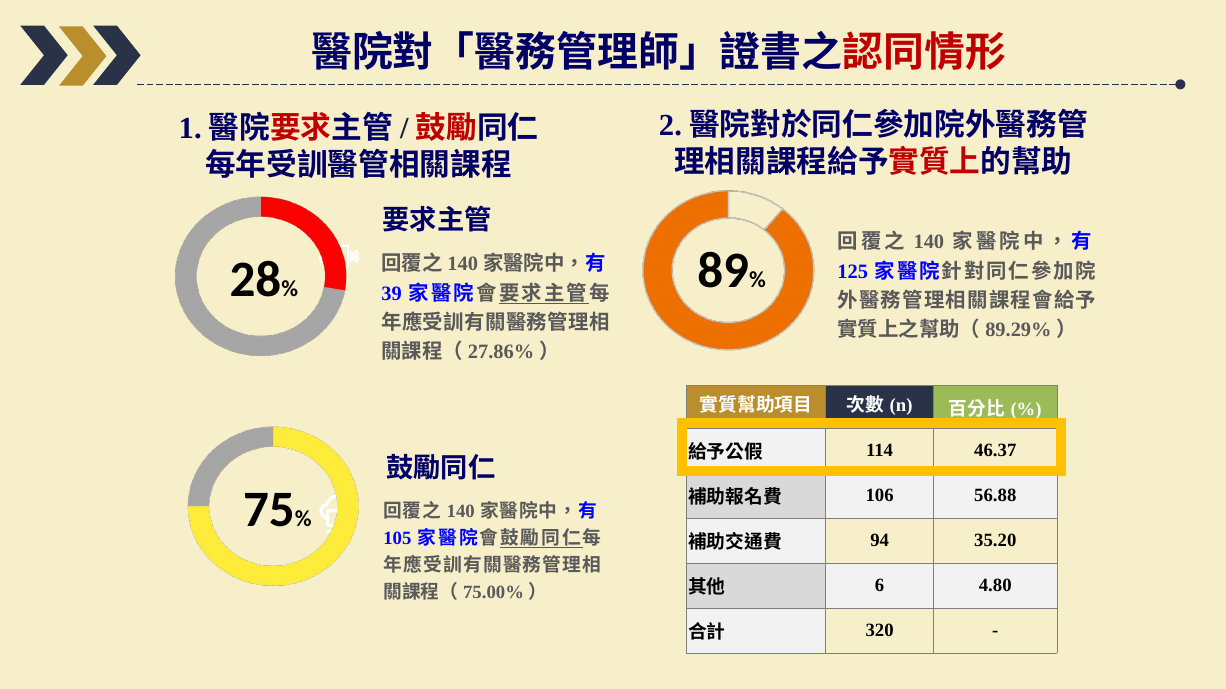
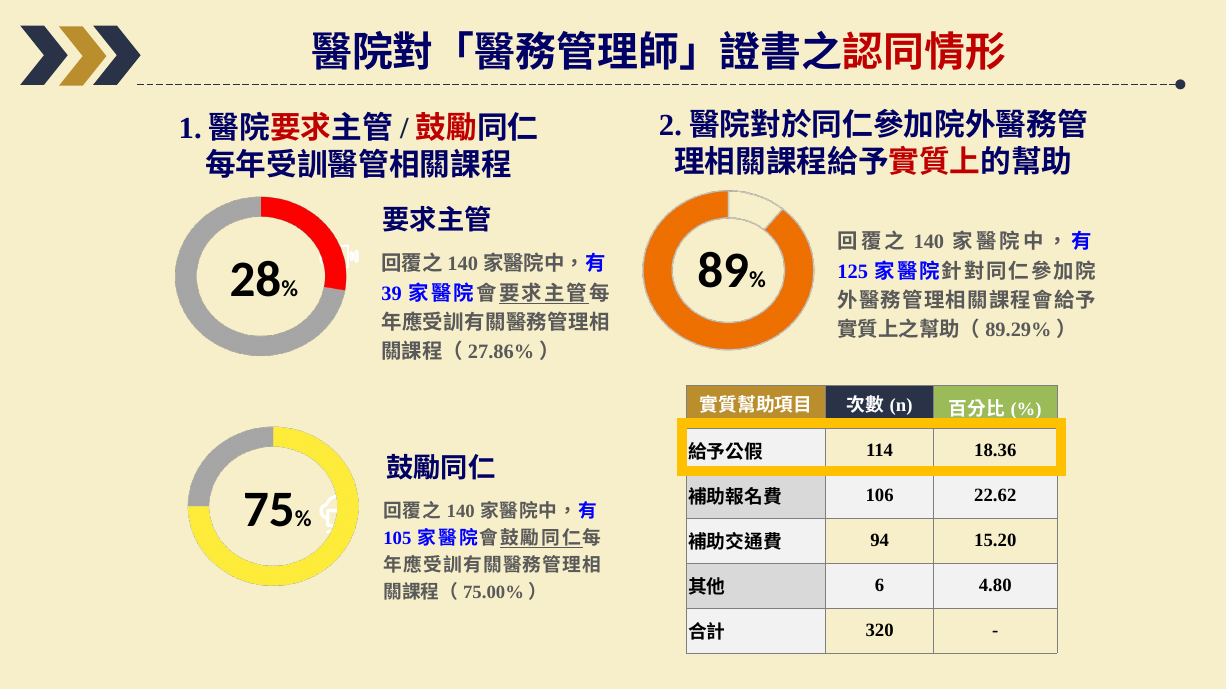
46.37: 46.37 -> 18.36
56.88: 56.88 -> 22.62
35.20: 35.20 -> 15.20
